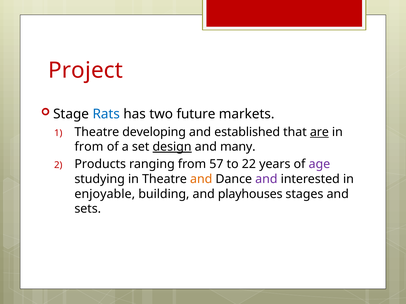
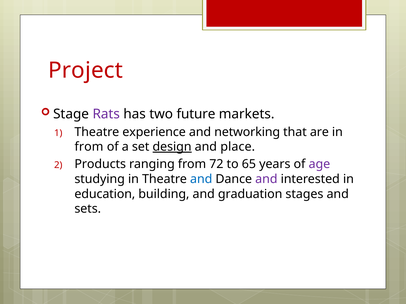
Rats colour: blue -> purple
developing: developing -> experience
established: established -> networking
are underline: present -> none
many: many -> place
57: 57 -> 72
22: 22 -> 65
and at (201, 179) colour: orange -> blue
enjoyable: enjoyable -> education
playhouses: playhouses -> graduation
